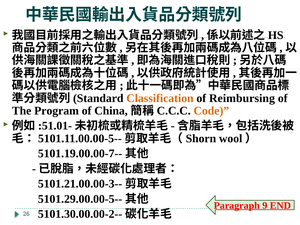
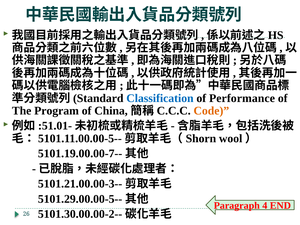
Classification colour: orange -> blue
Reimbursing: Reimbursing -> Performance
9: 9 -> 4
